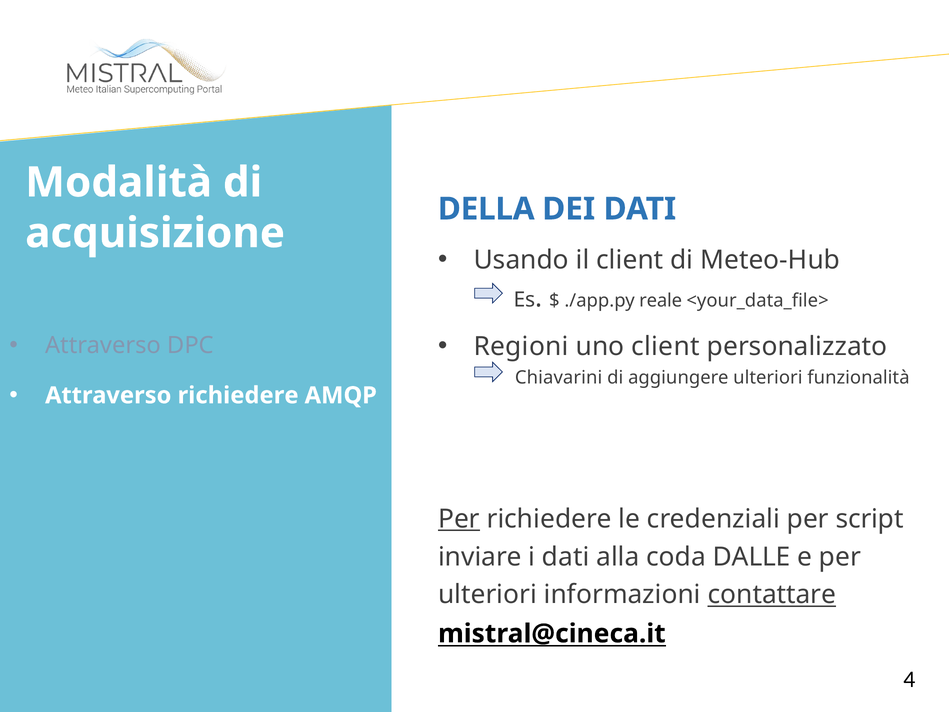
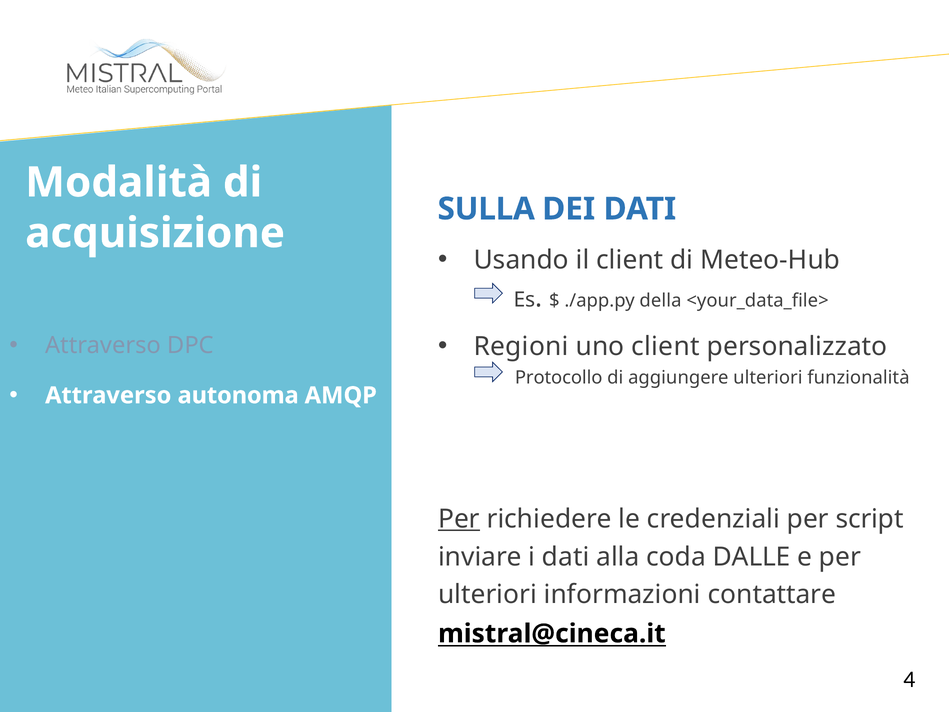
DELLA: DELLA -> SULLA
reale: reale -> della
Chiavarini: Chiavarini -> Protocollo
Attraverso richiedere: richiedere -> autonoma
contattare underline: present -> none
